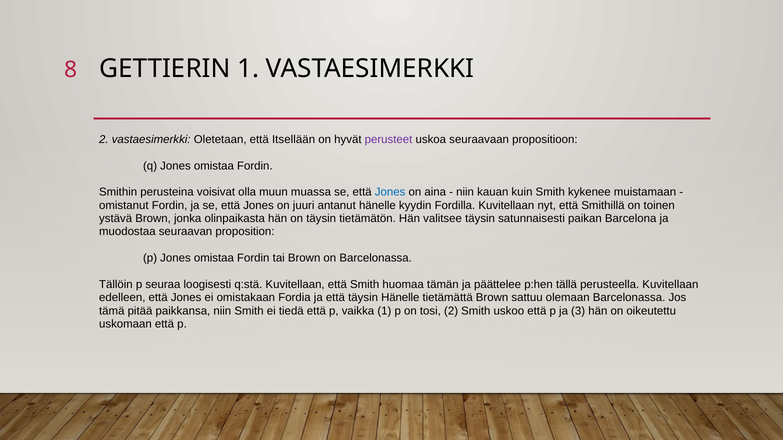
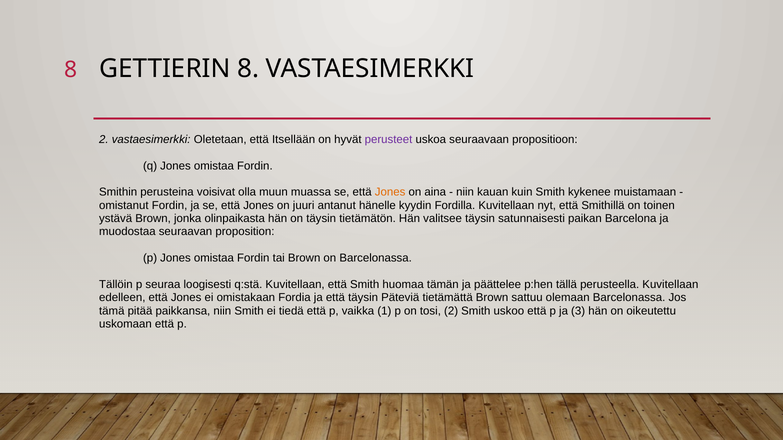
GETTIERIN 1: 1 -> 8
Jones at (390, 192) colour: blue -> orange
täysin Hänelle: Hänelle -> Päteviä
